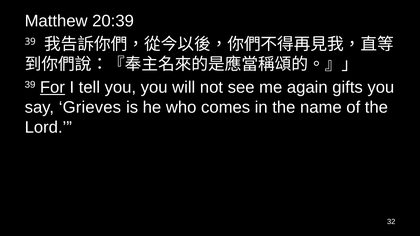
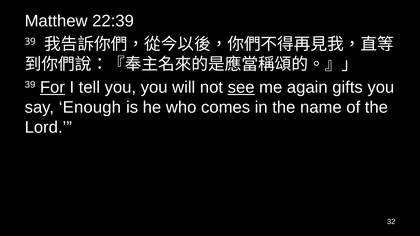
20:39: 20:39 -> 22:39
see underline: none -> present
Grieves: Grieves -> Enough
